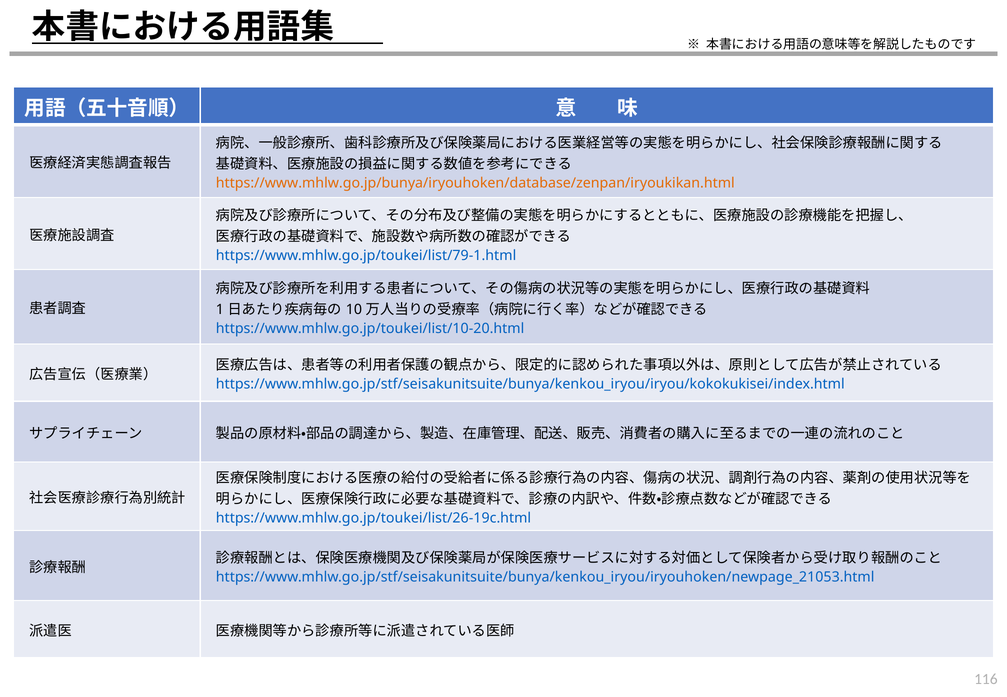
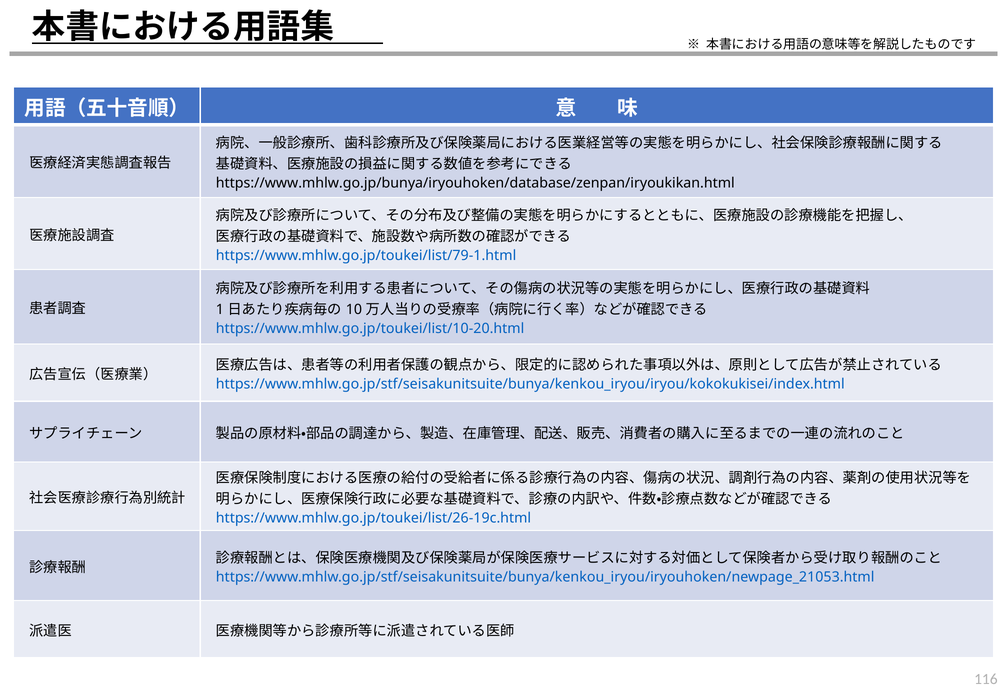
https://www.mhlw.go.jp/bunya/iryouhoken/database/zenpan/iryoukikan.html colour: orange -> black
